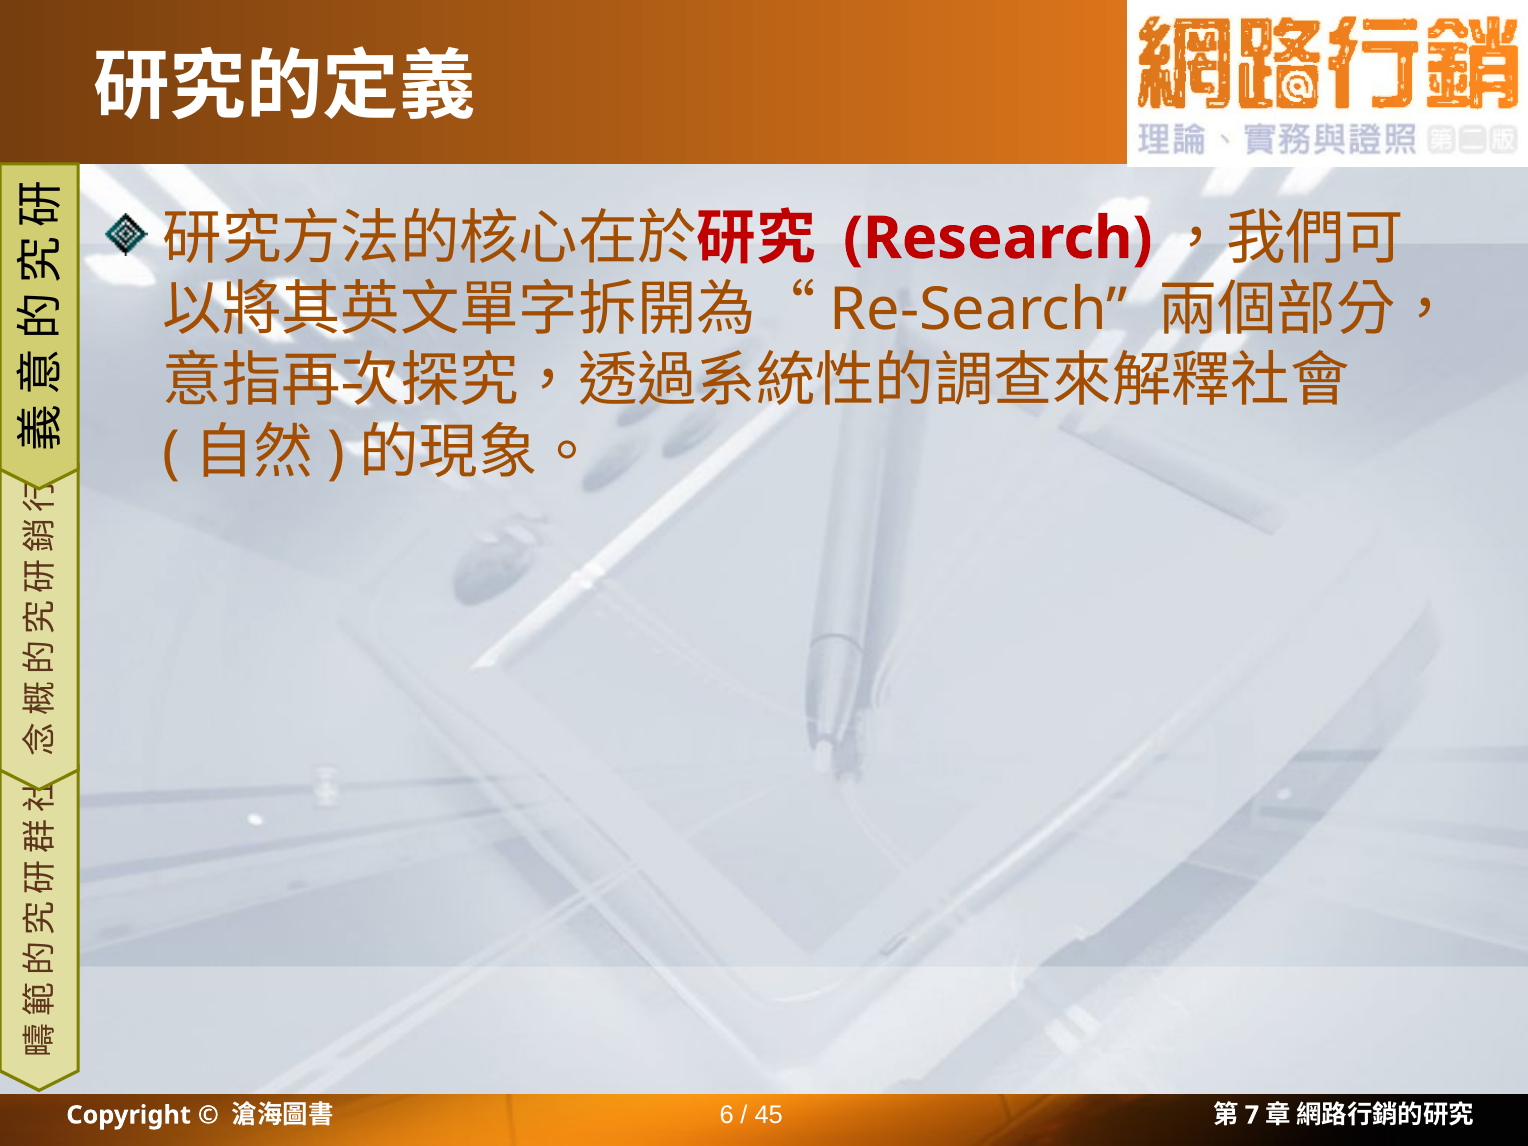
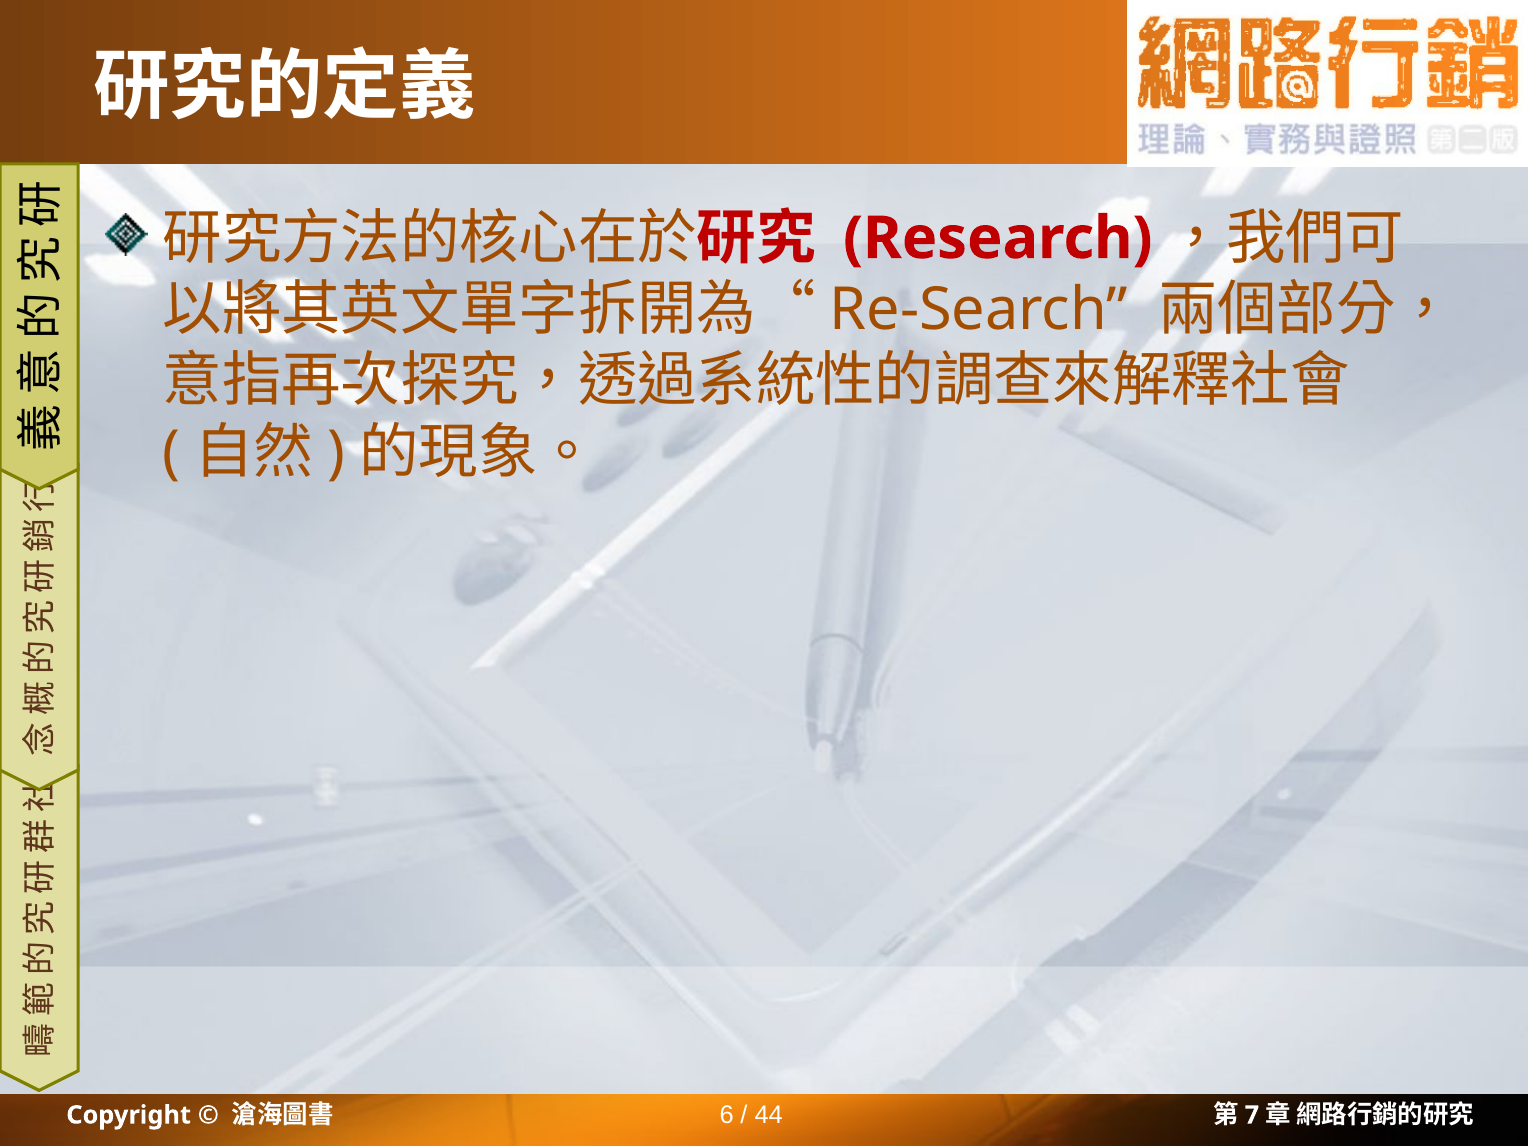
45: 45 -> 44
